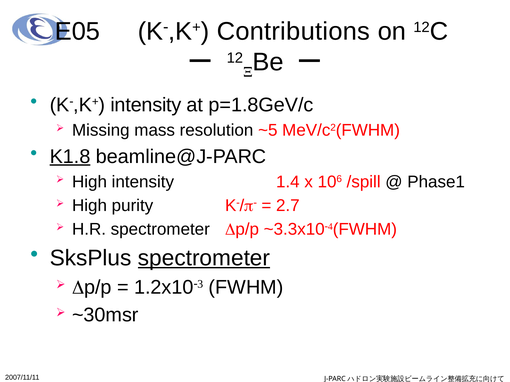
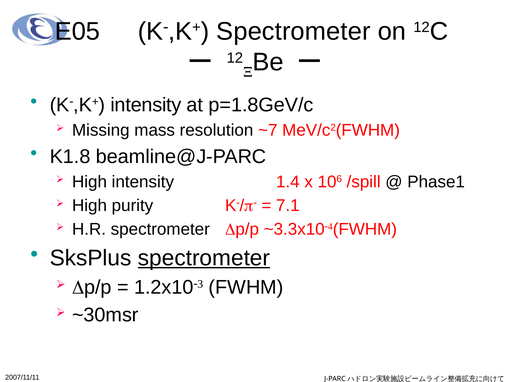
Contributions at (293, 32): Contributions -> Spectrometer
~5: ~5 -> ~7
K1.8 underline: present -> none
2.7: 2.7 -> 7.1
